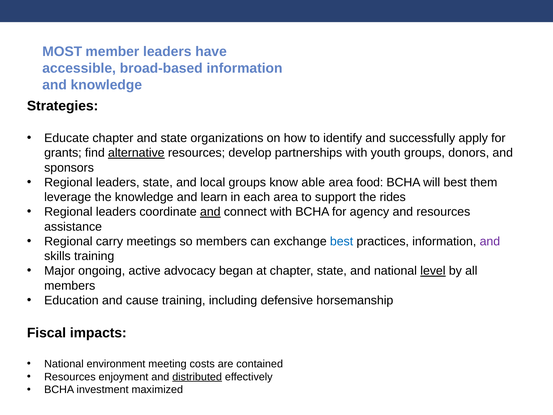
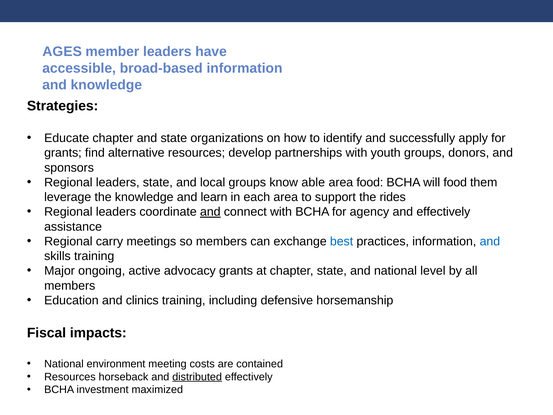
MOST: MOST -> AGES
alternative underline: present -> none
will best: best -> food
and resources: resources -> effectively
and at (490, 241) colour: purple -> blue
advocacy began: began -> grants
level underline: present -> none
cause: cause -> clinics
enjoyment: enjoyment -> horseback
